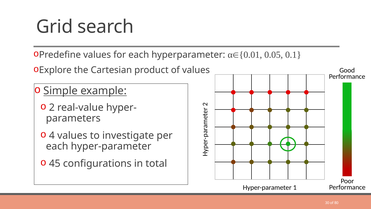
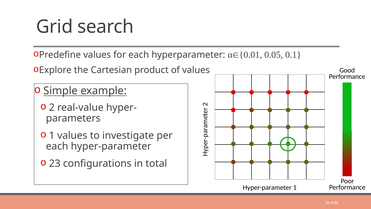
4 at (52, 135): 4 -> 1
45: 45 -> 23
